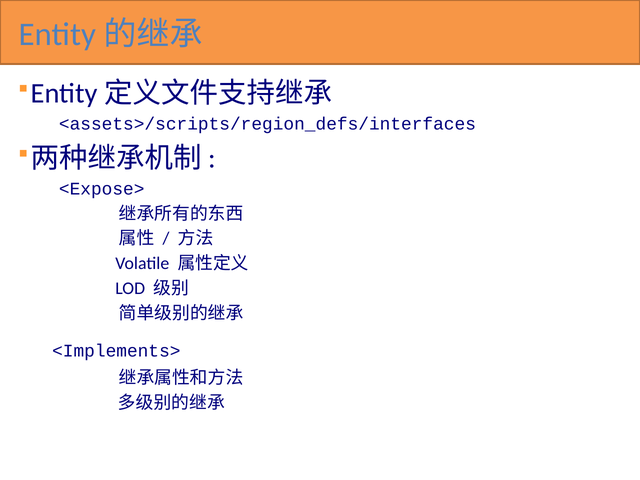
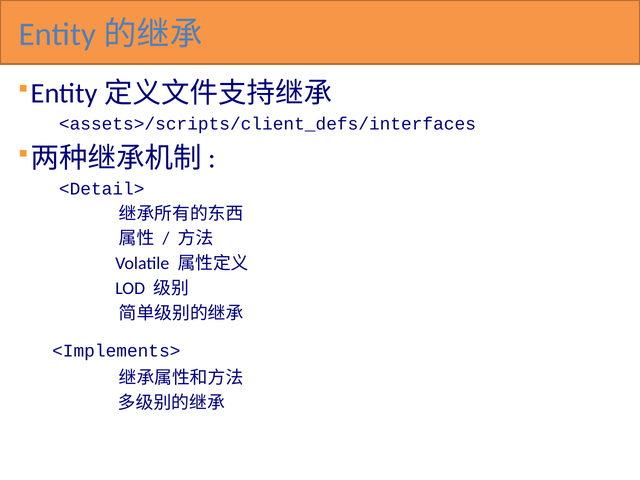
<assets>/scripts/region_defs/interfaces: <assets>/scripts/region_defs/interfaces -> <assets>/scripts/client_defs/interfaces
<Expose>: <Expose> -> <Detail>
